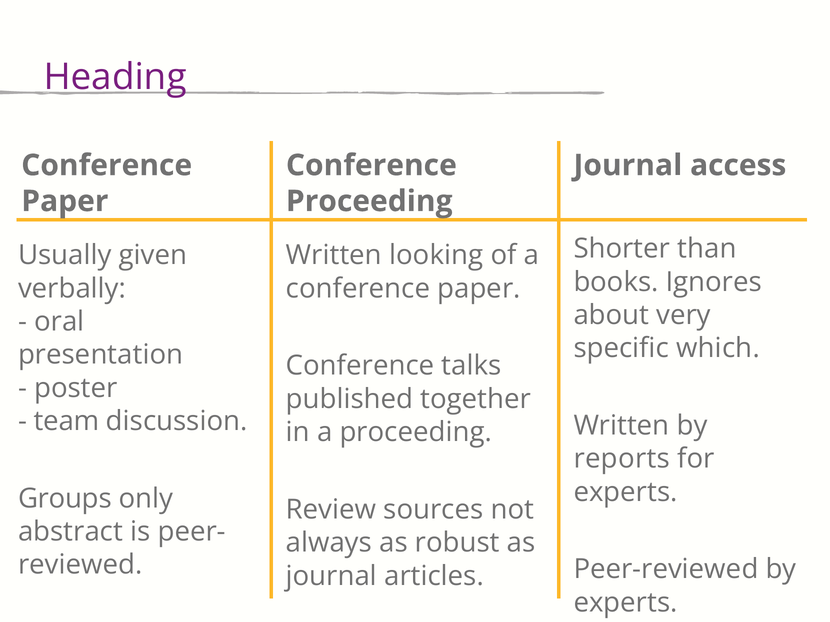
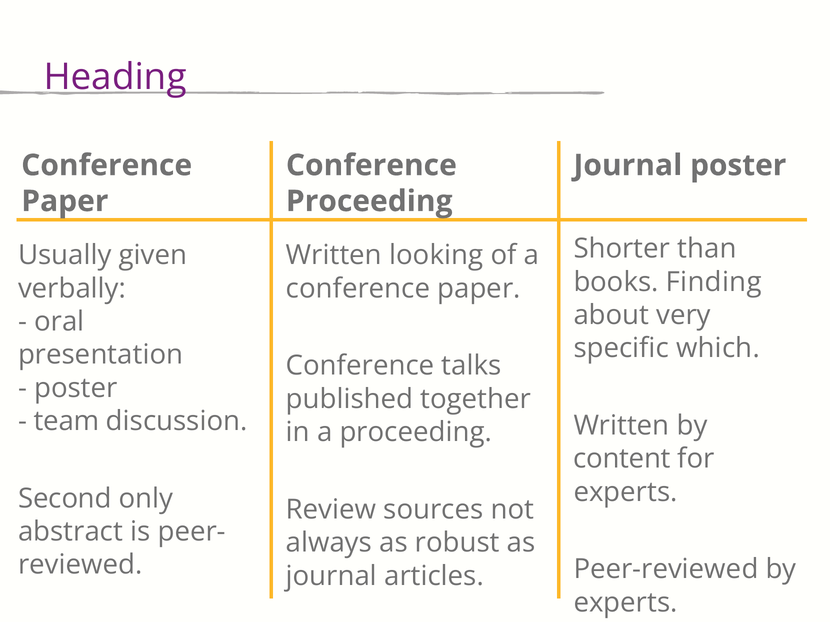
Journal access: access -> poster
Ignores: Ignores -> Finding
reports: reports -> content
Groups: Groups -> Second
